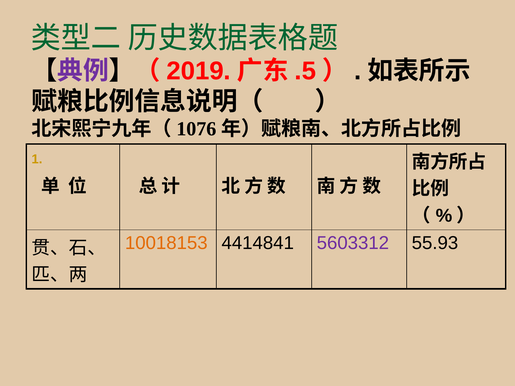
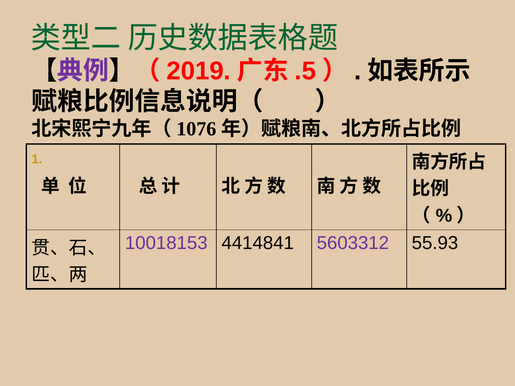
10018153 colour: orange -> purple
